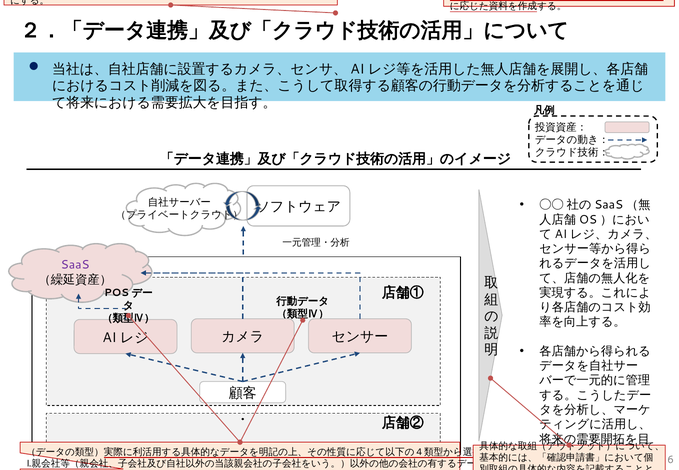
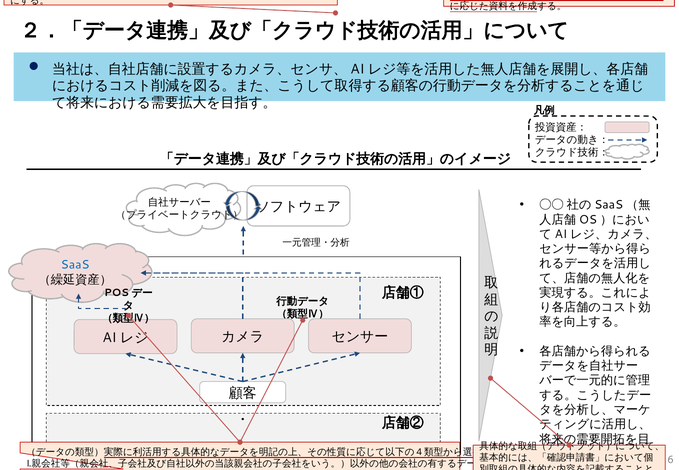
SaaS colour: purple -> blue
